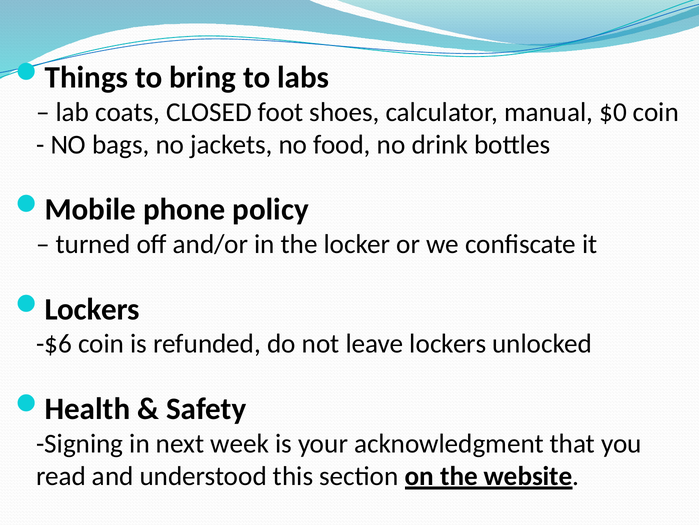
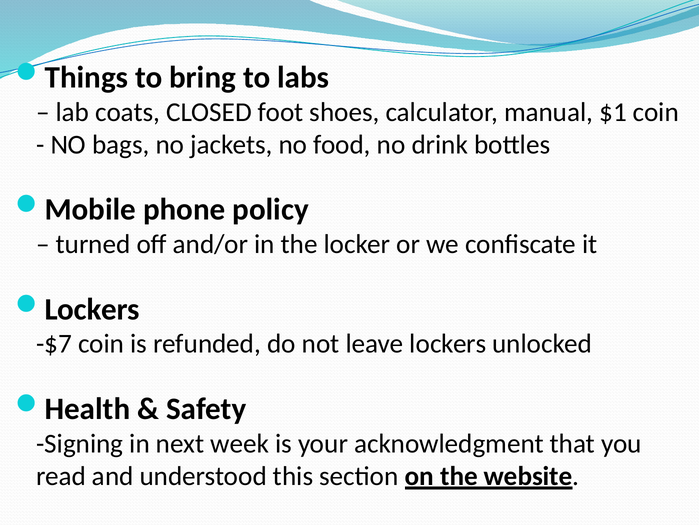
$0: $0 -> $1
-$6: -$6 -> -$7
